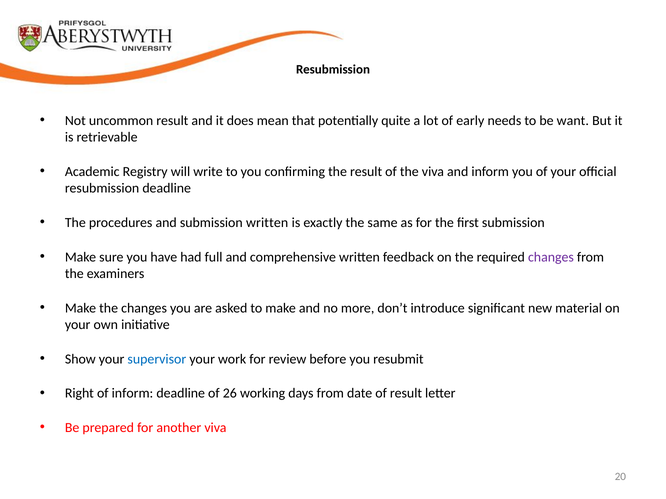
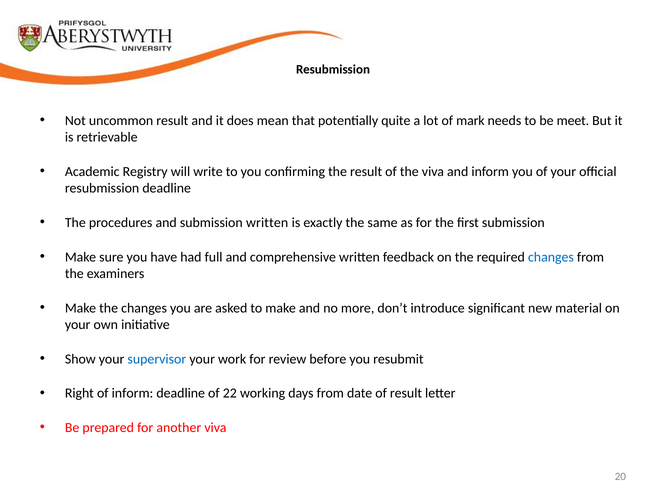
early: early -> mark
want: want -> meet
changes at (551, 257) colour: purple -> blue
26: 26 -> 22
